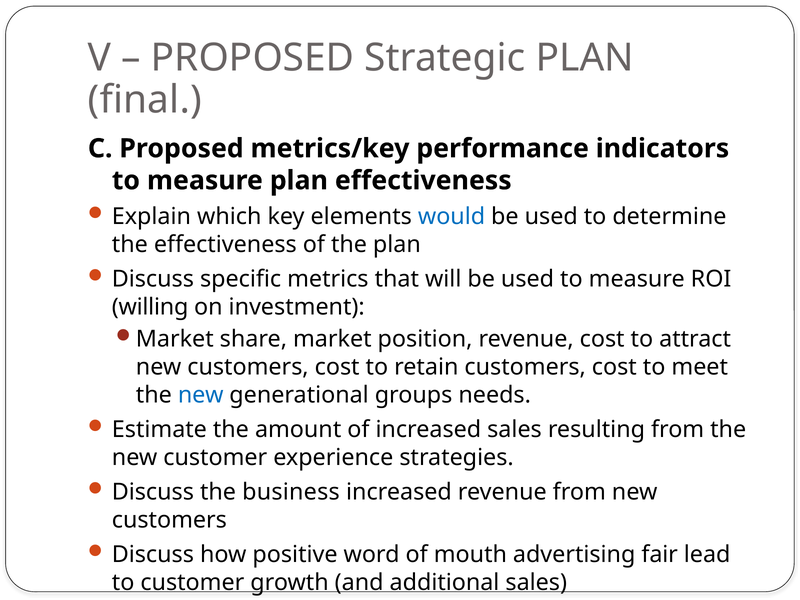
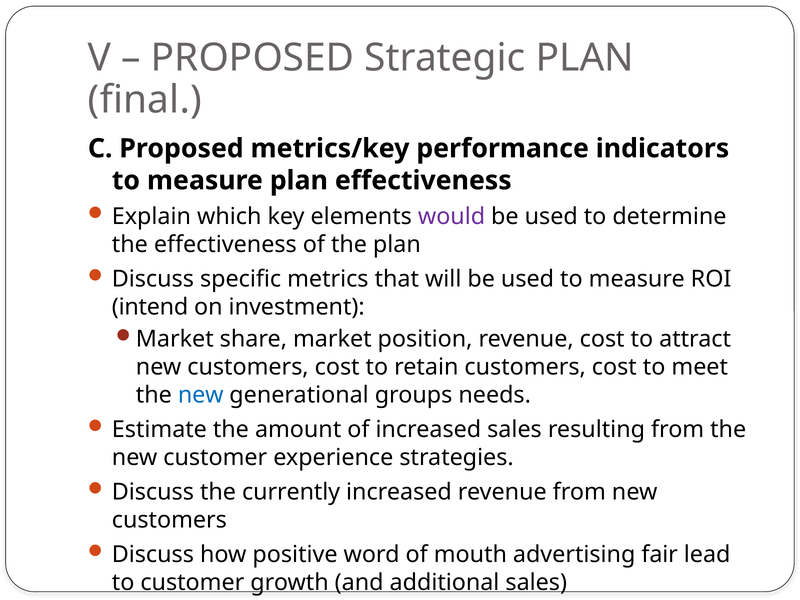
would colour: blue -> purple
willing: willing -> intend
business: business -> currently
